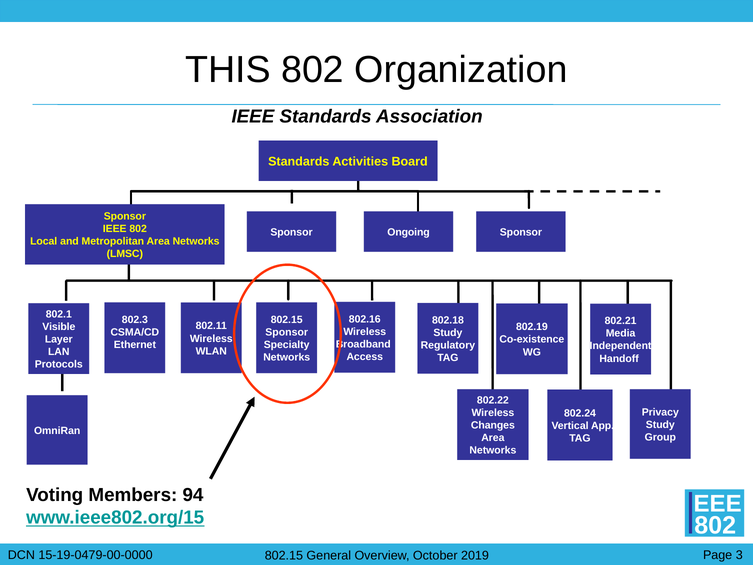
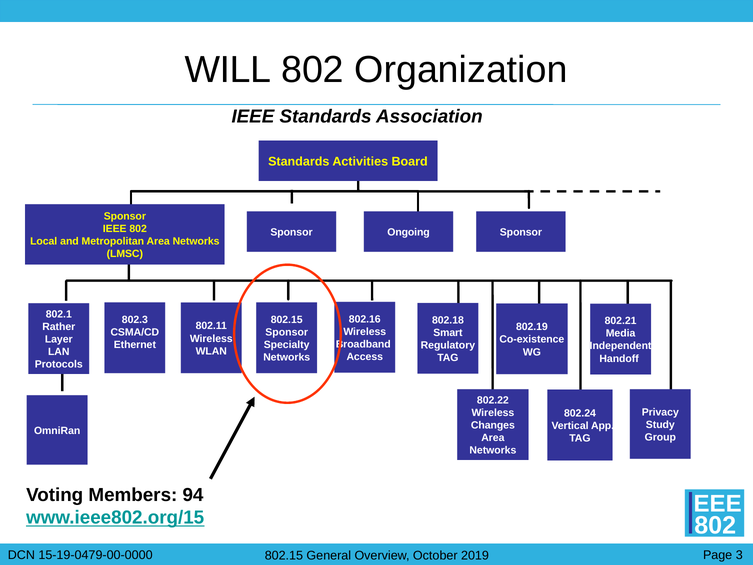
THIS: THIS -> WILL
Visible: Visible -> Rather
Study at (448, 333): Study -> Smart
